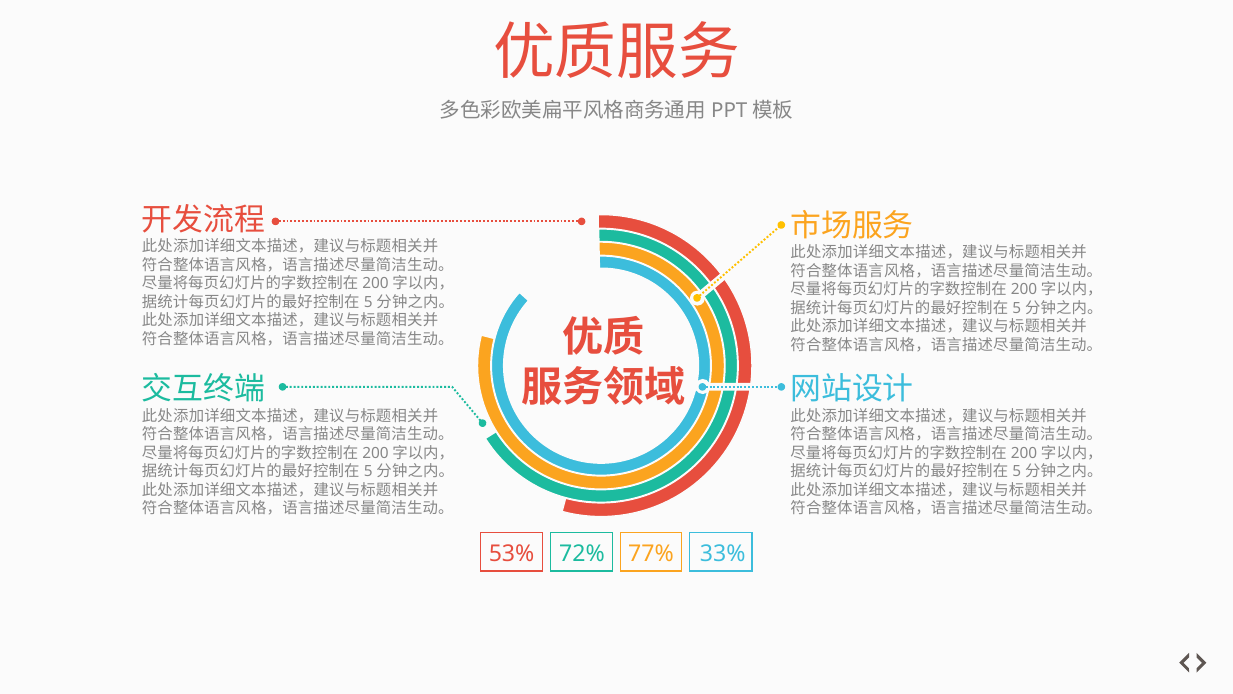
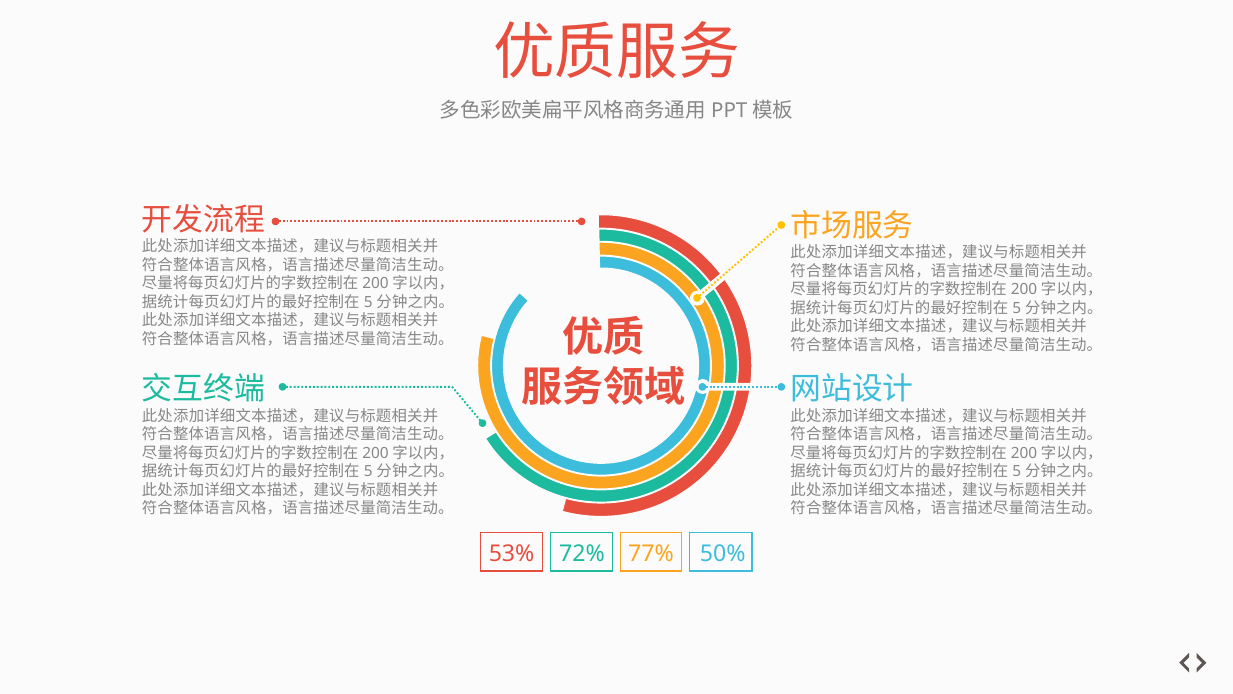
33%: 33% -> 50%
